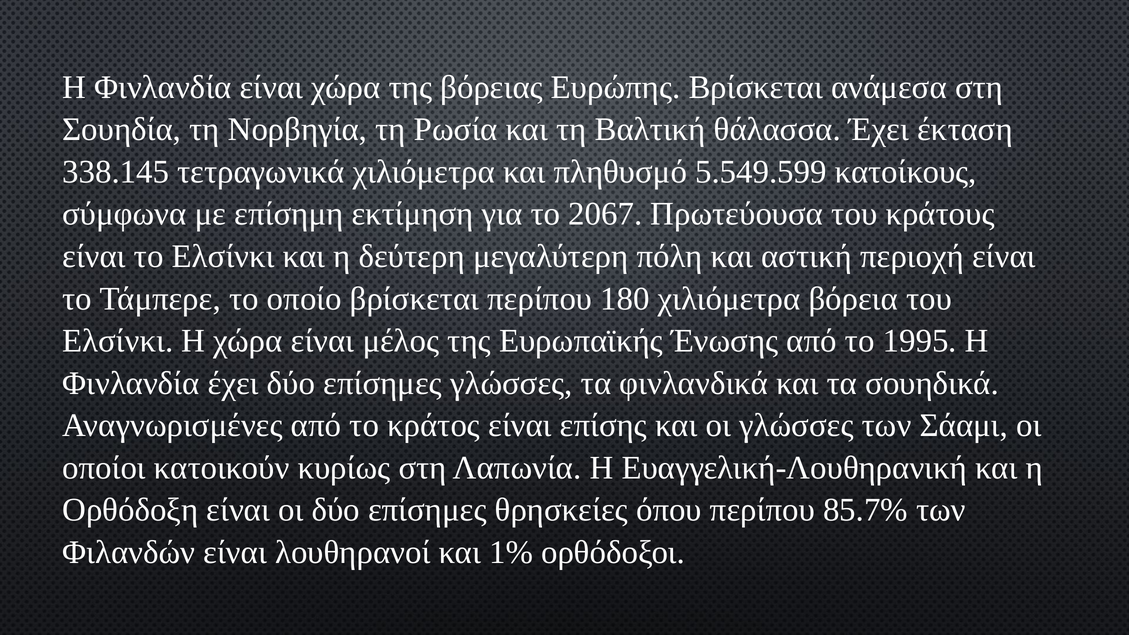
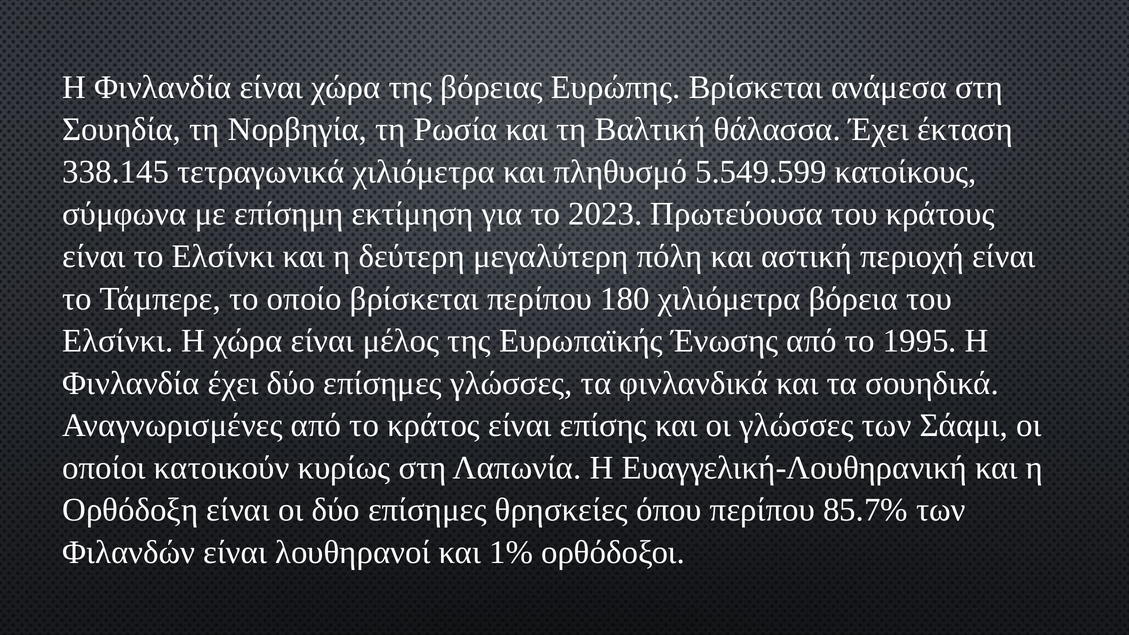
2067: 2067 -> 2023
